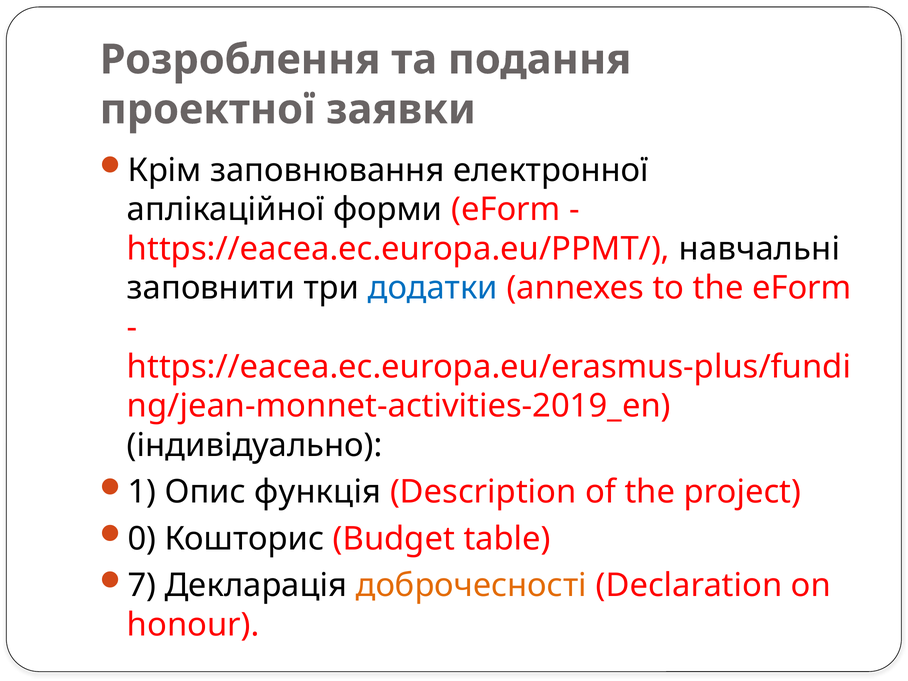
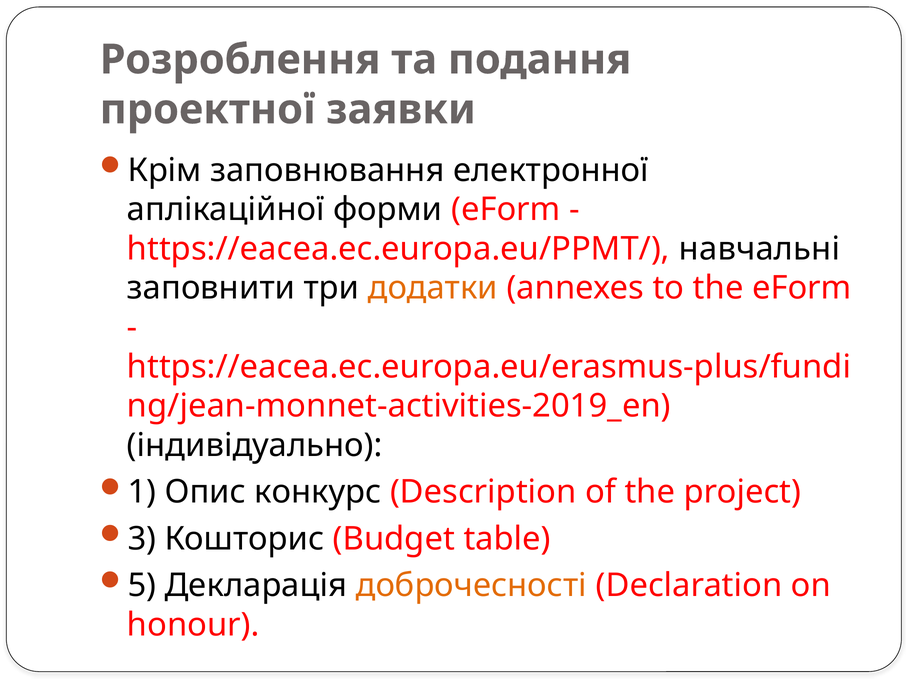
додатки colour: blue -> orange
функція: функція -> конкурс
0: 0 -> 3
7: 7 -> 5
